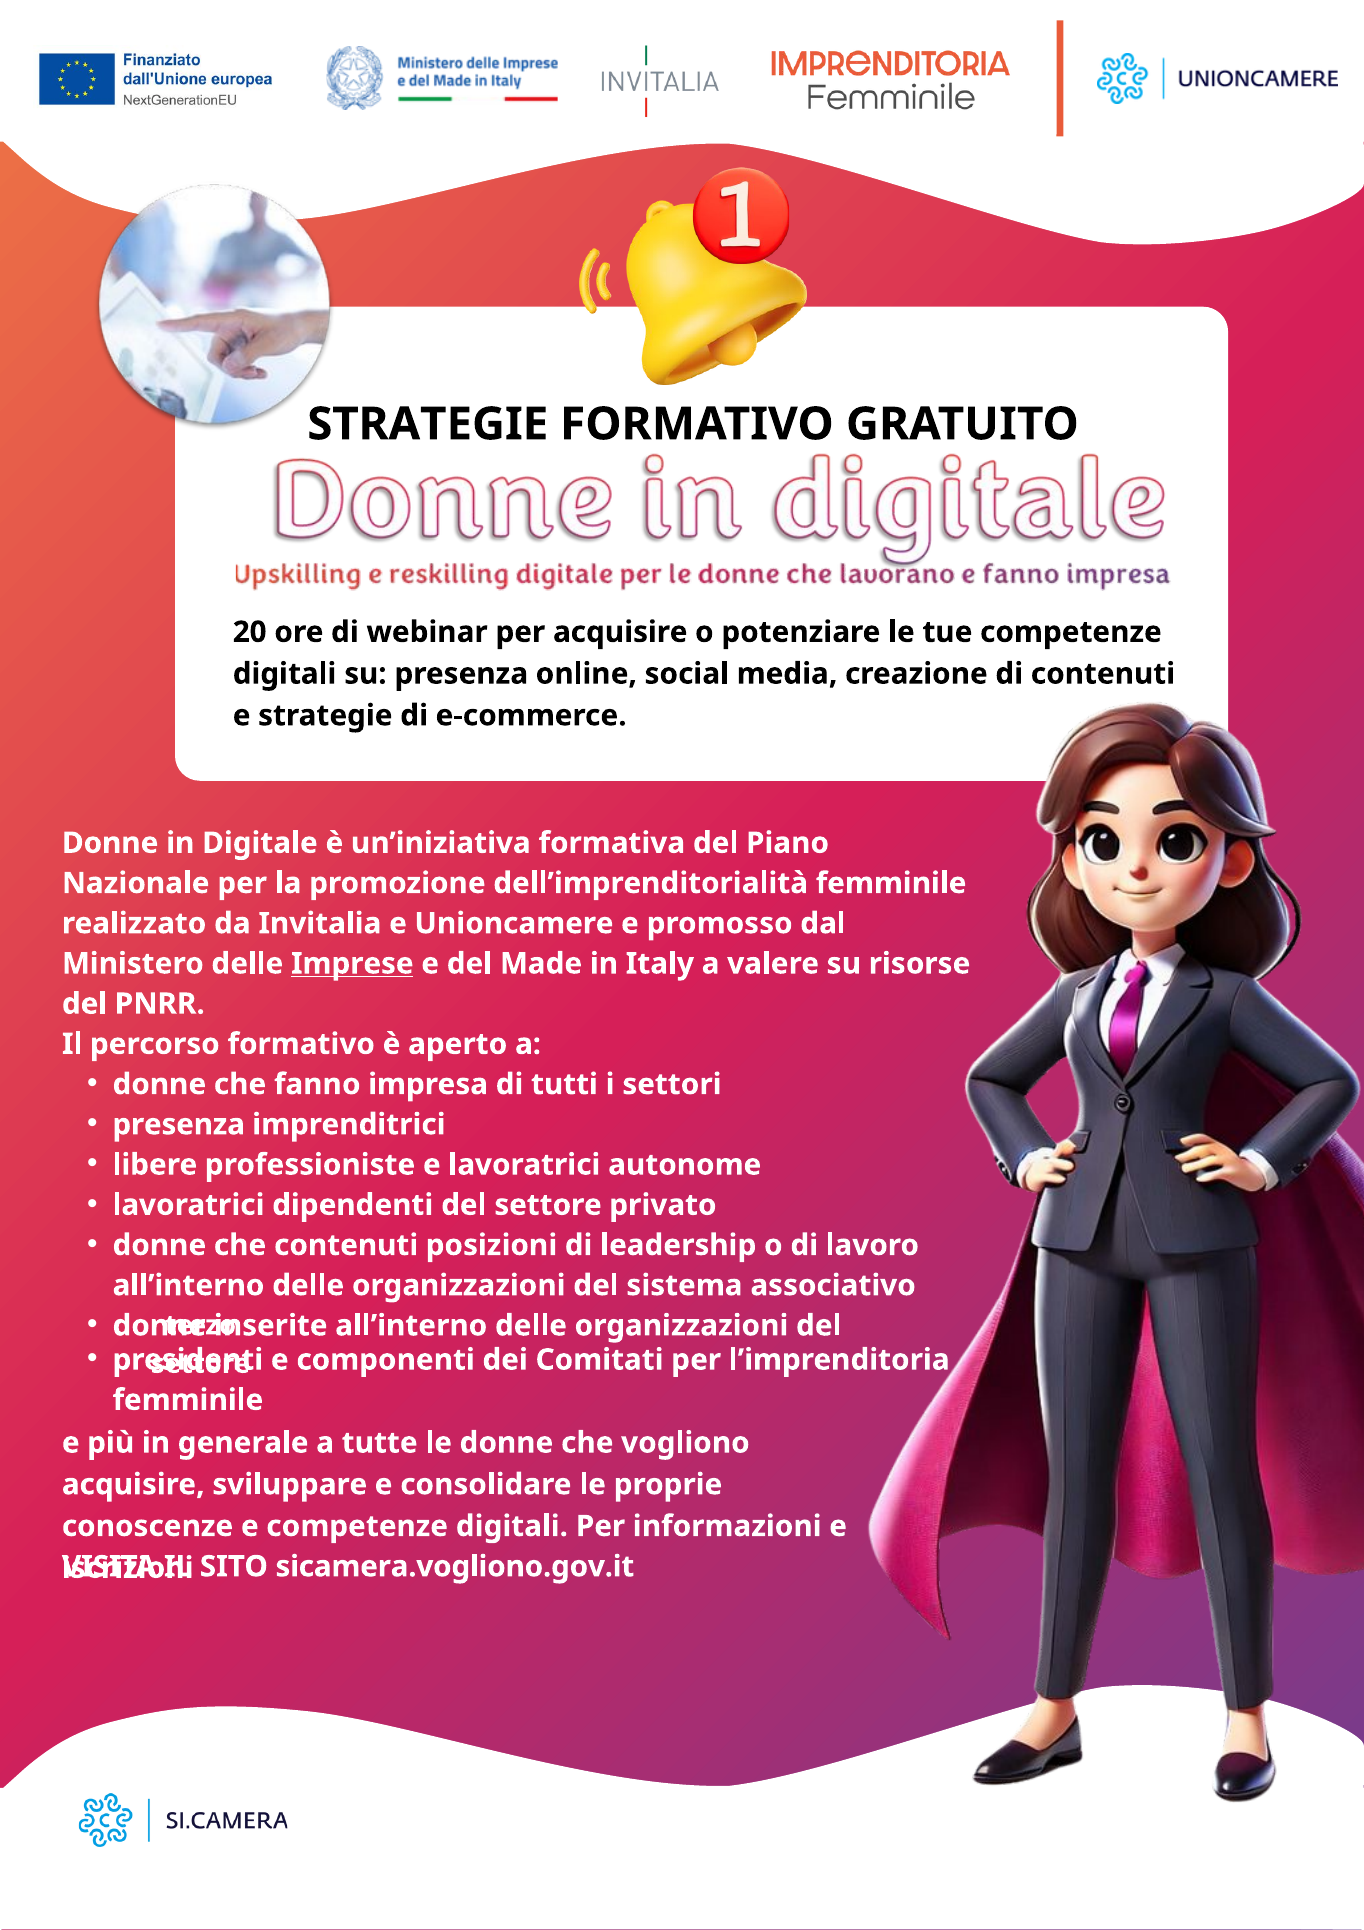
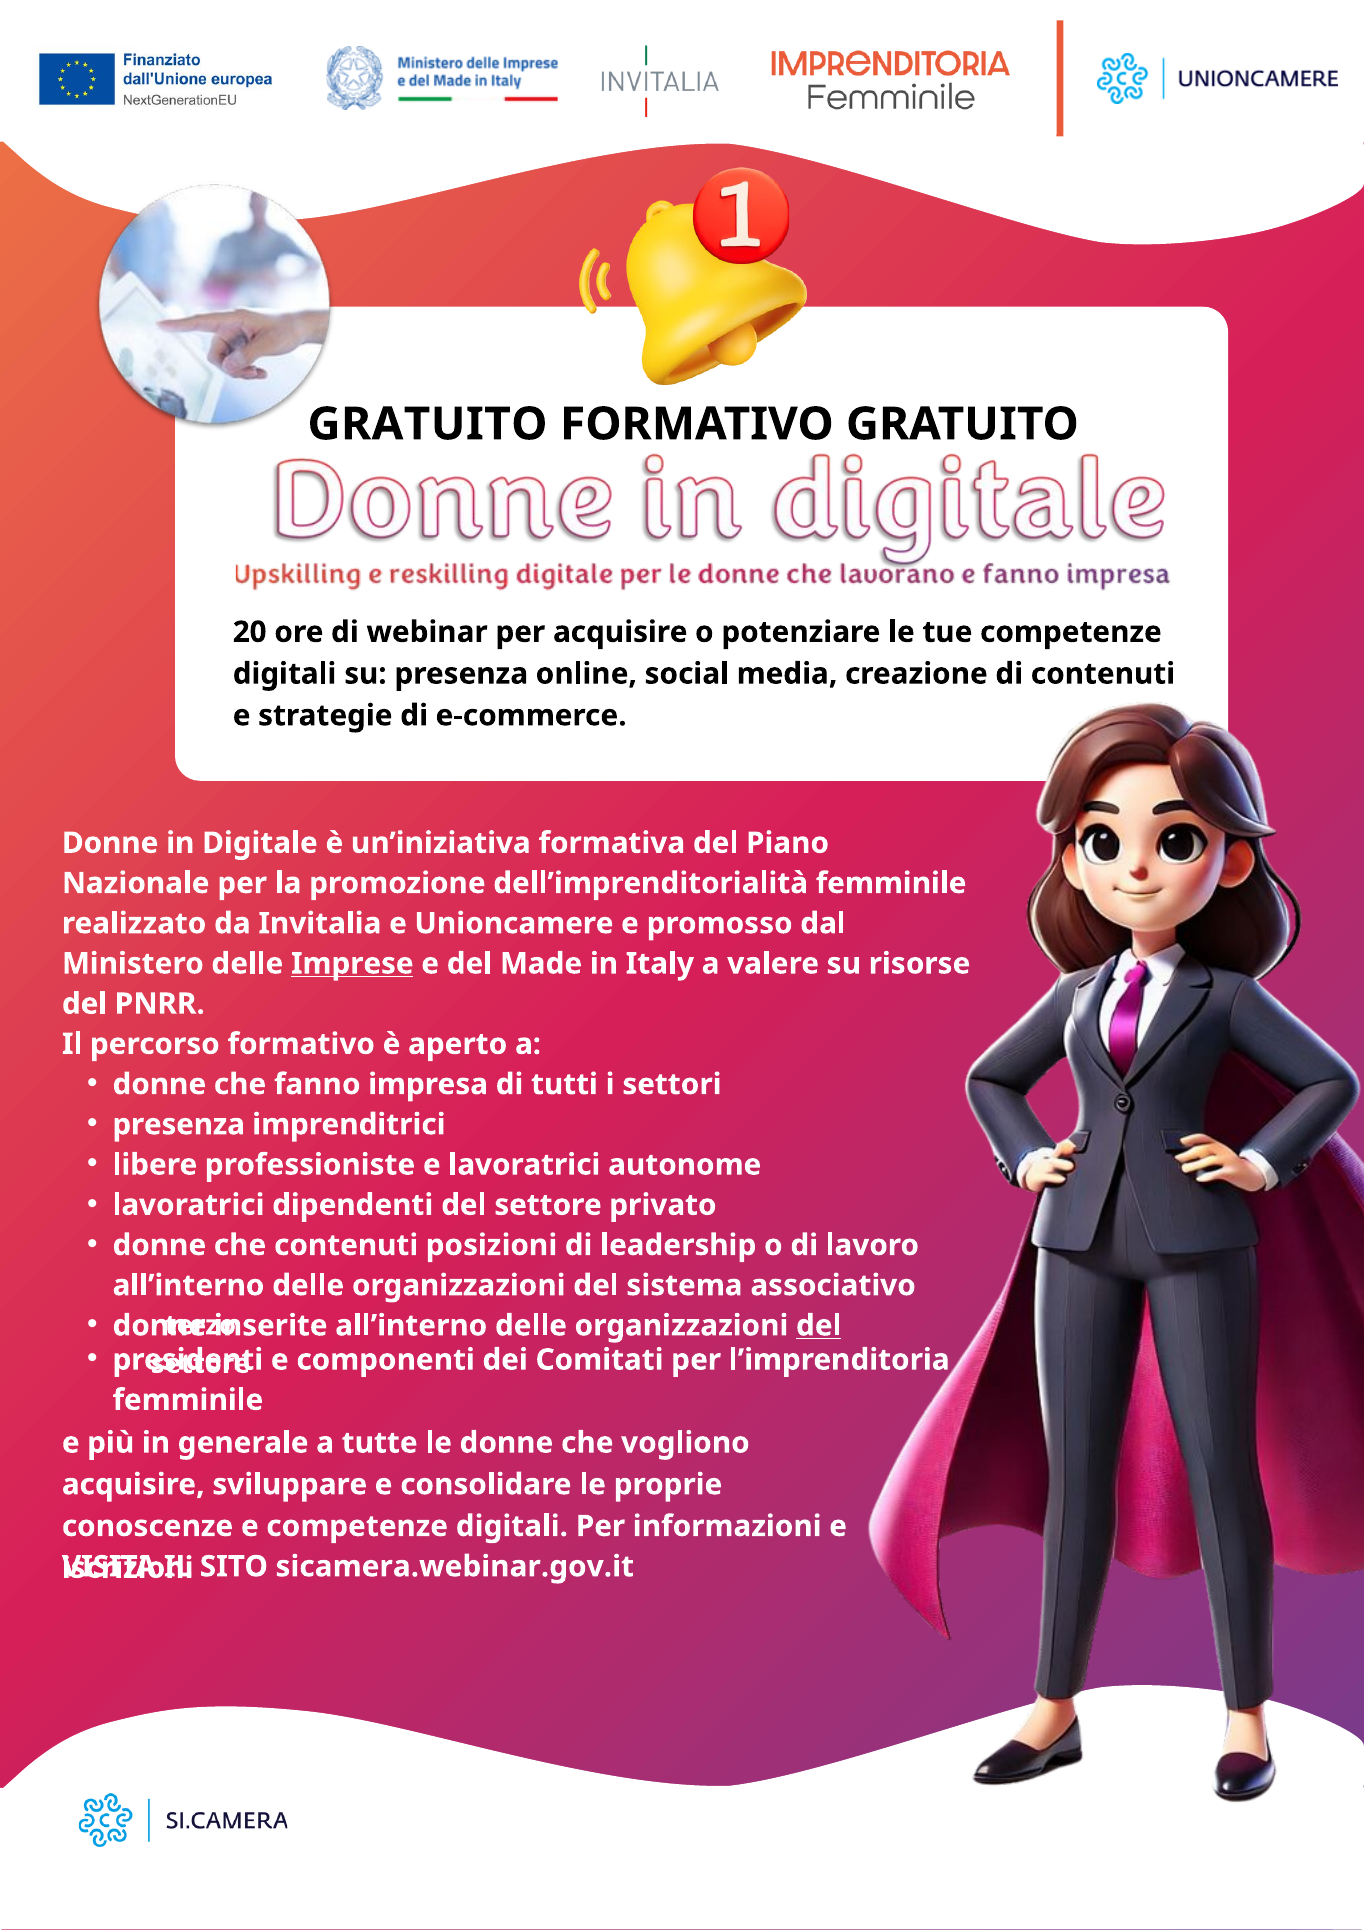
STRATEGIE at (428, 424): STRATEGIE -> GRATUITO
del at (819, 1326) underline: none -> present
sicamera.vogliono.gov.it: sicamera.vogliono.gov.it -> sicamera.webinar.gov.it
